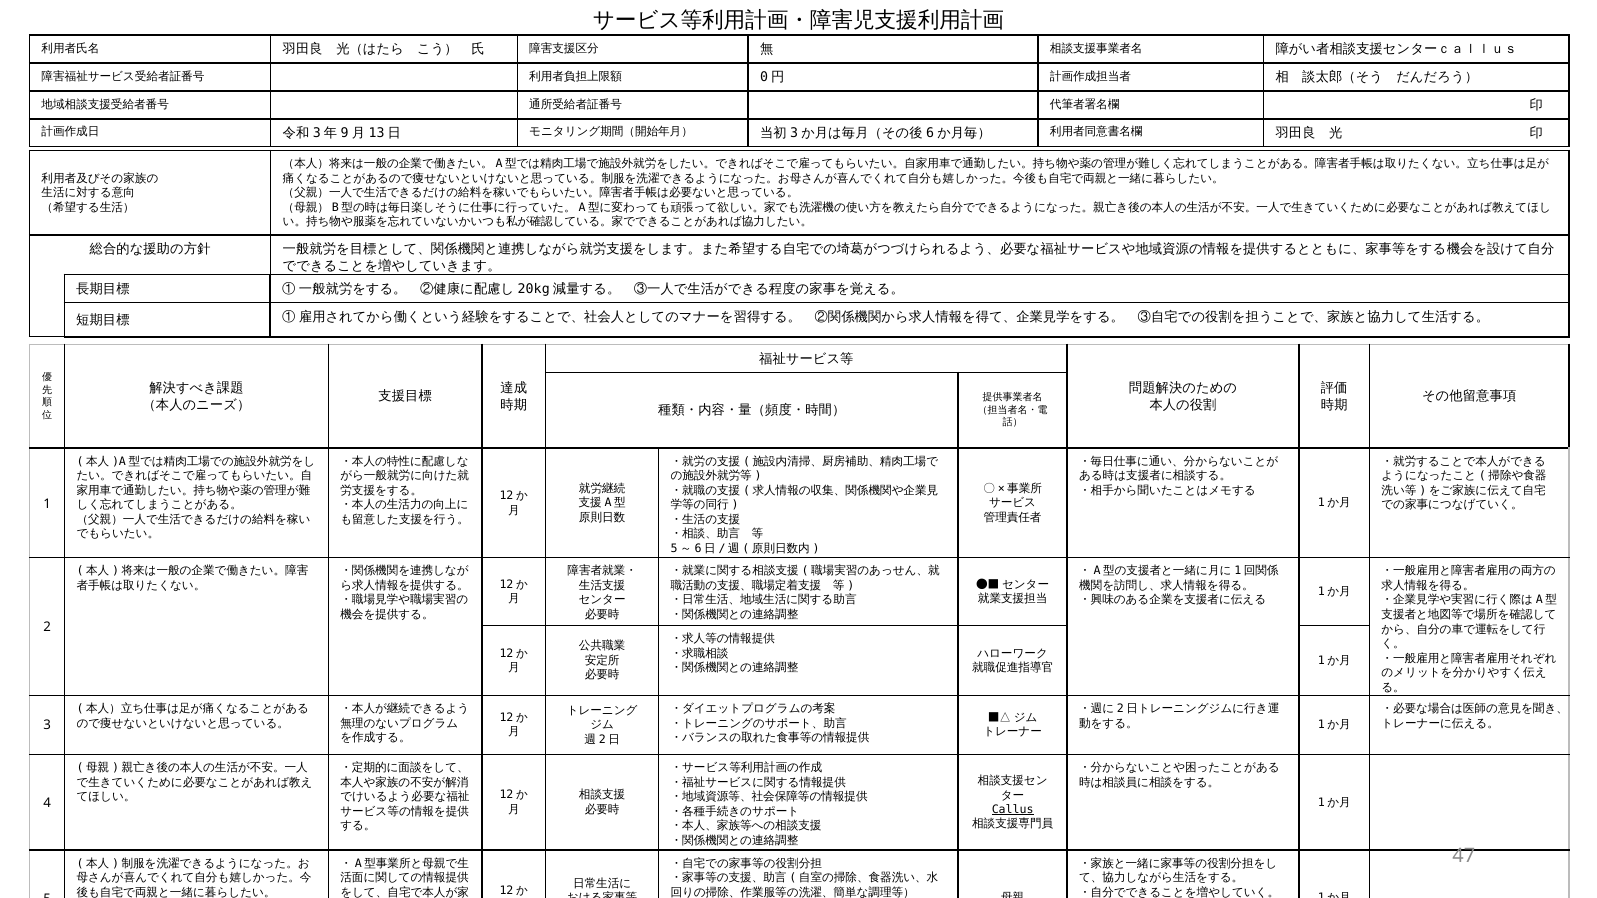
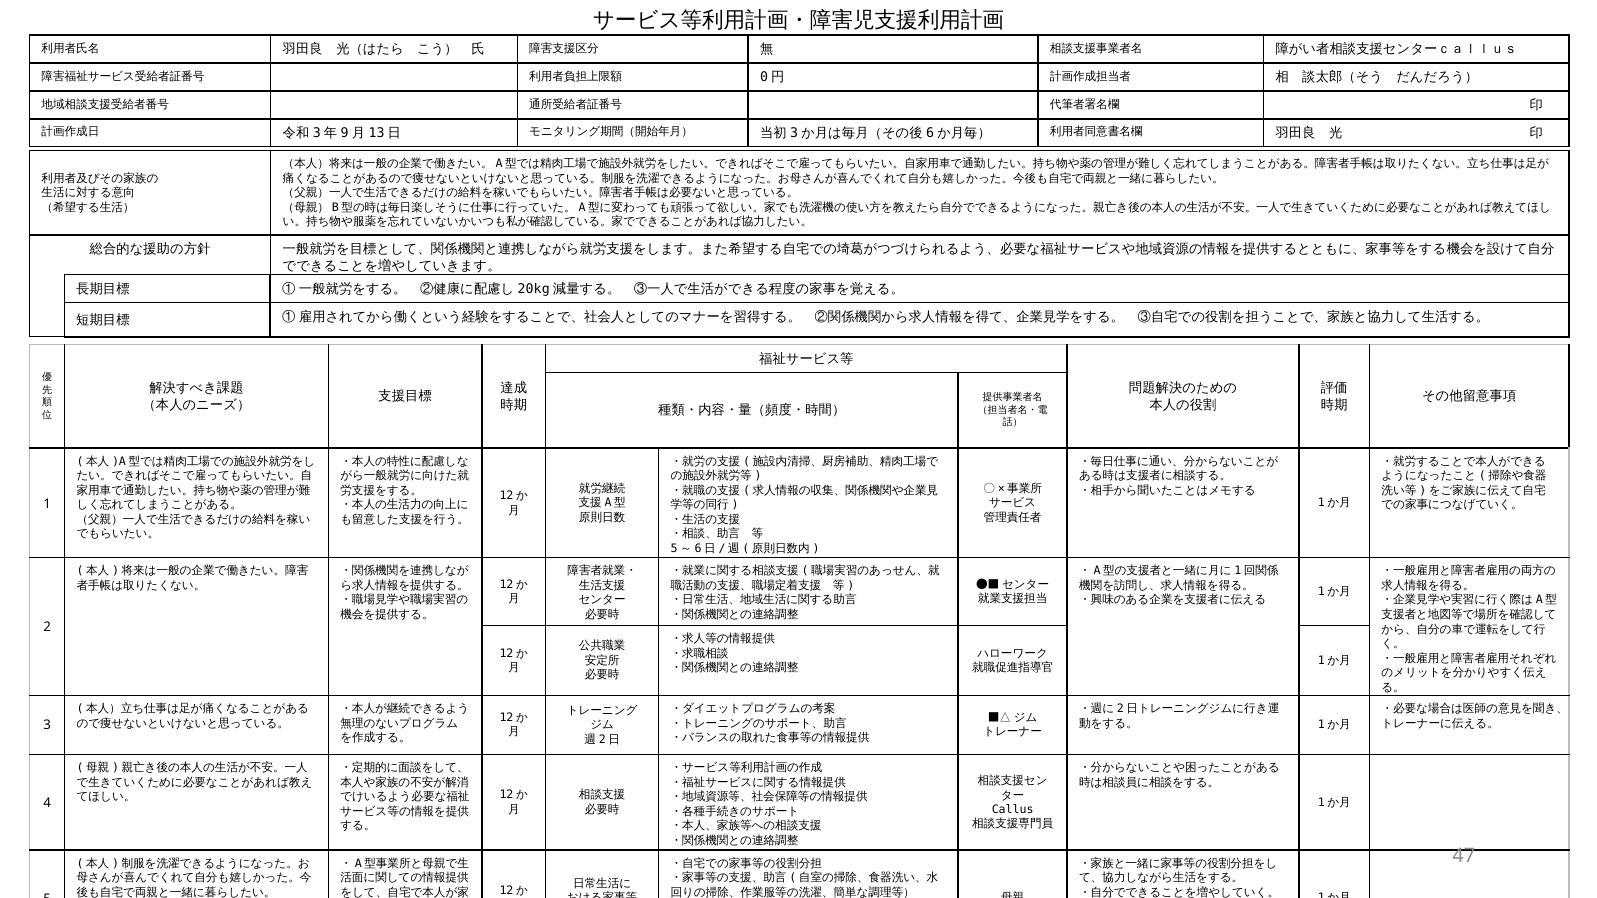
Callus underline: present -> none
